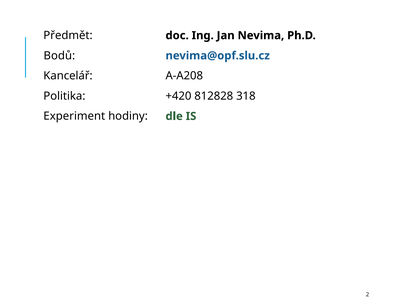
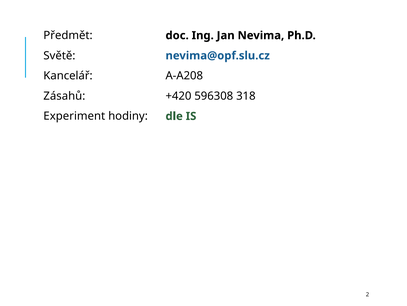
Bodů: Bodů -> Světě
Politika: Politika -> Zásahů
812828: 812828 -> 596308
